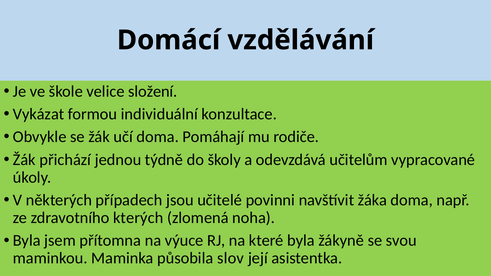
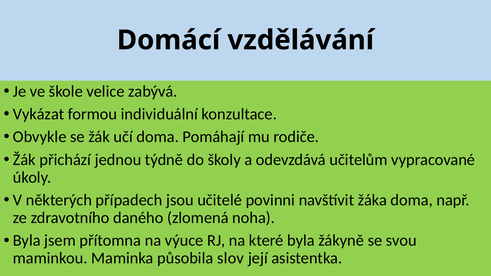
složení: složení -> zabývá
kterých: kterých -> daného
